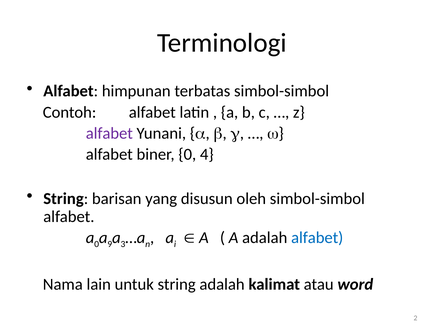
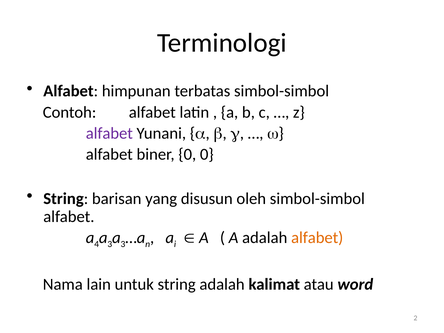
0 4: 4 -> 0
a 0: 0 -> 4
9 at (110, 244): 9 -> 3
alfabet at (317, 238) colour: blue -> orange
